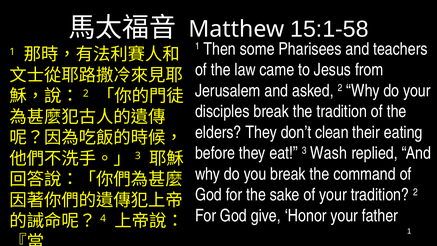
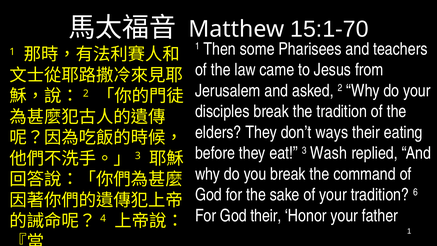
15:1-58: 15:1-58 -> 15:1-70
clean: clean -> ways
tradition 2: 2 -> 6
God give: give -> their
